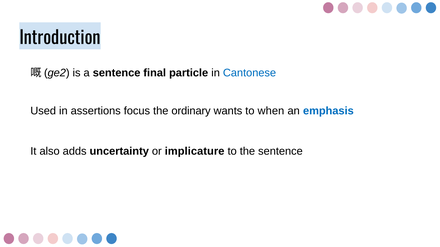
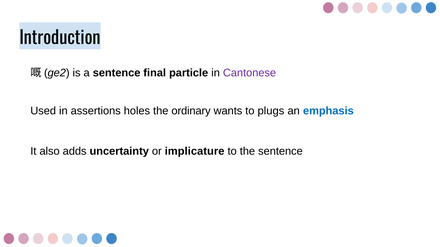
Cantonese colour: blue -> purple
focus: focus -> holes
when: when -> plugs
